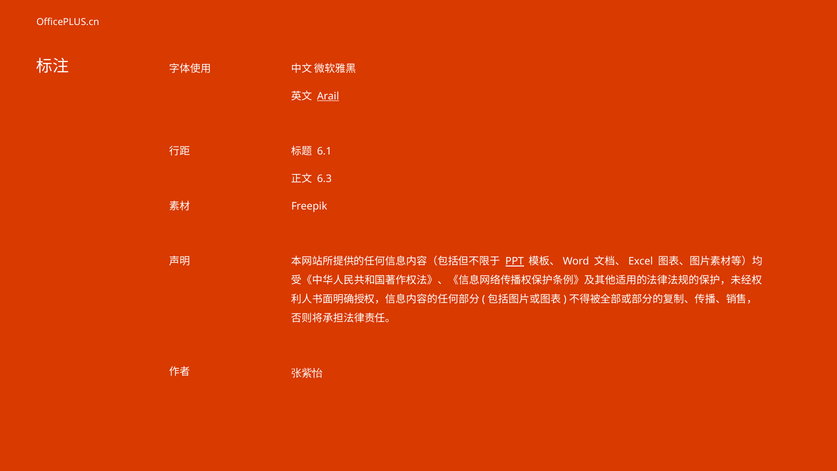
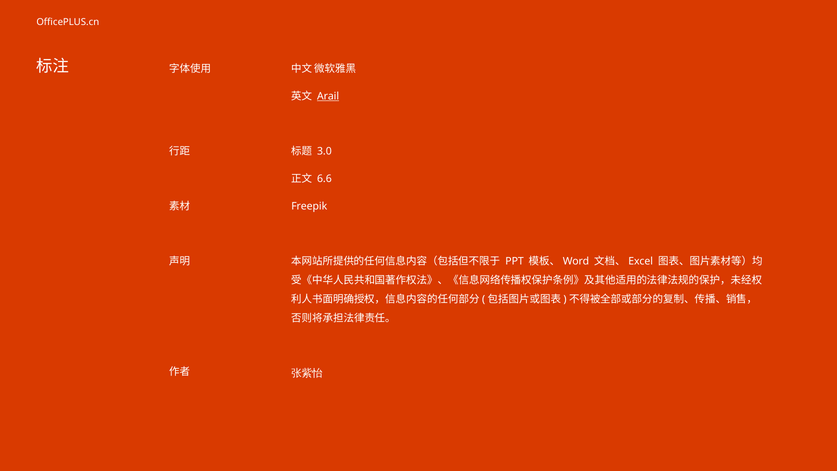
6.1: 6.1 -> 3.0
6.3: 6.3 -> 6.6
PPT underline: present -> none
